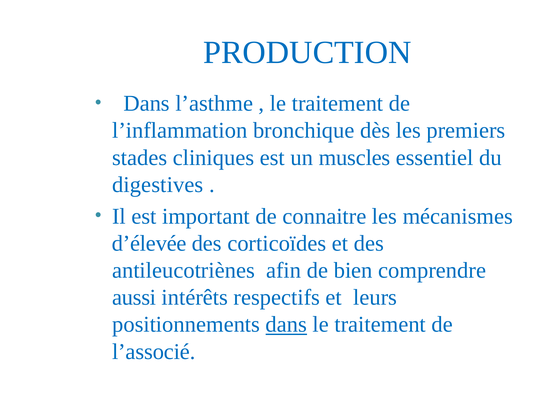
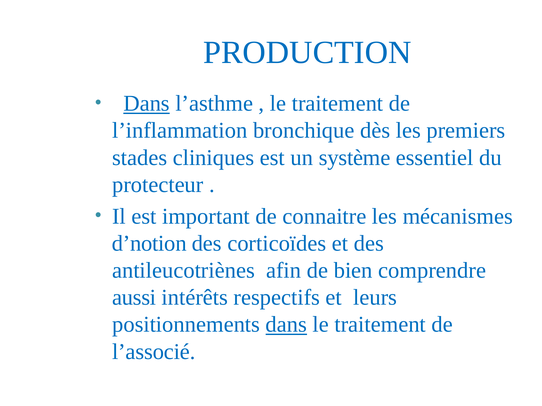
Dans at (147, 104) underline: none -> present
muscles: muscles -> système
digestives: digestives -> protecteur
d’élevée: d’élevée -> d’notion
